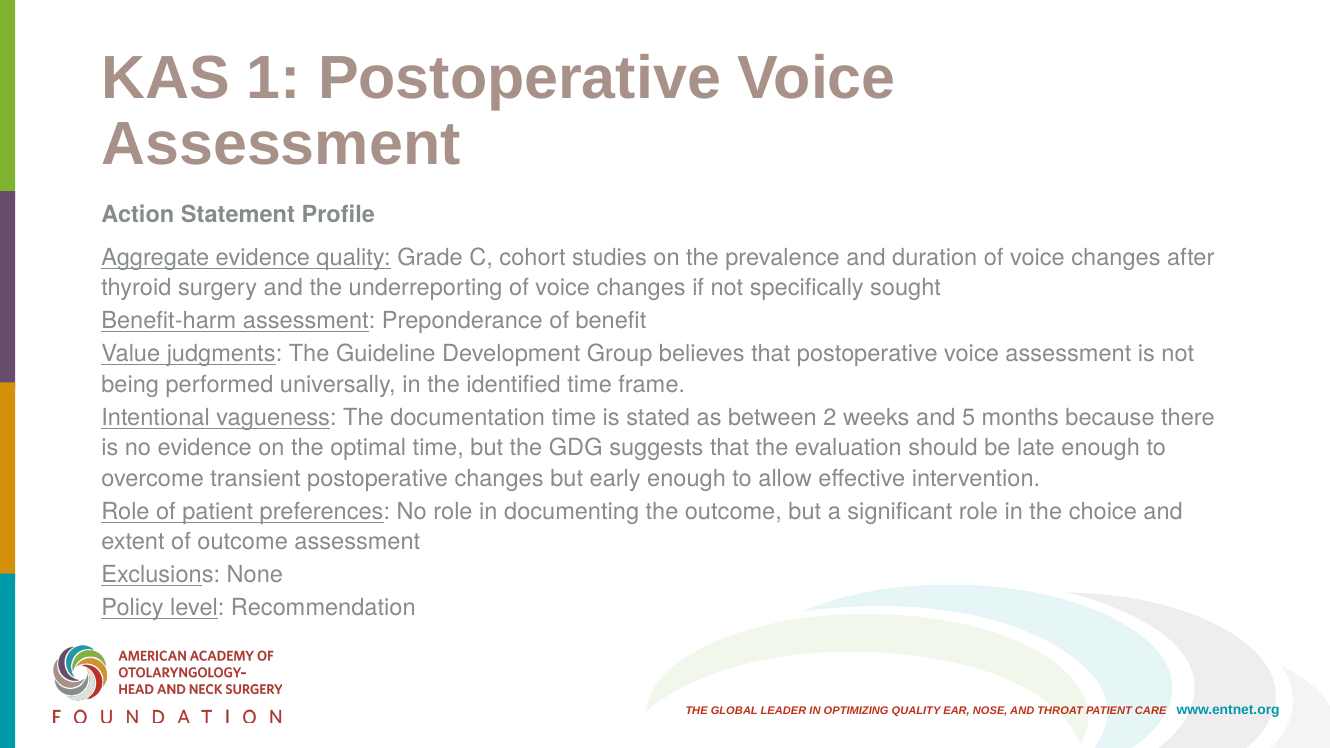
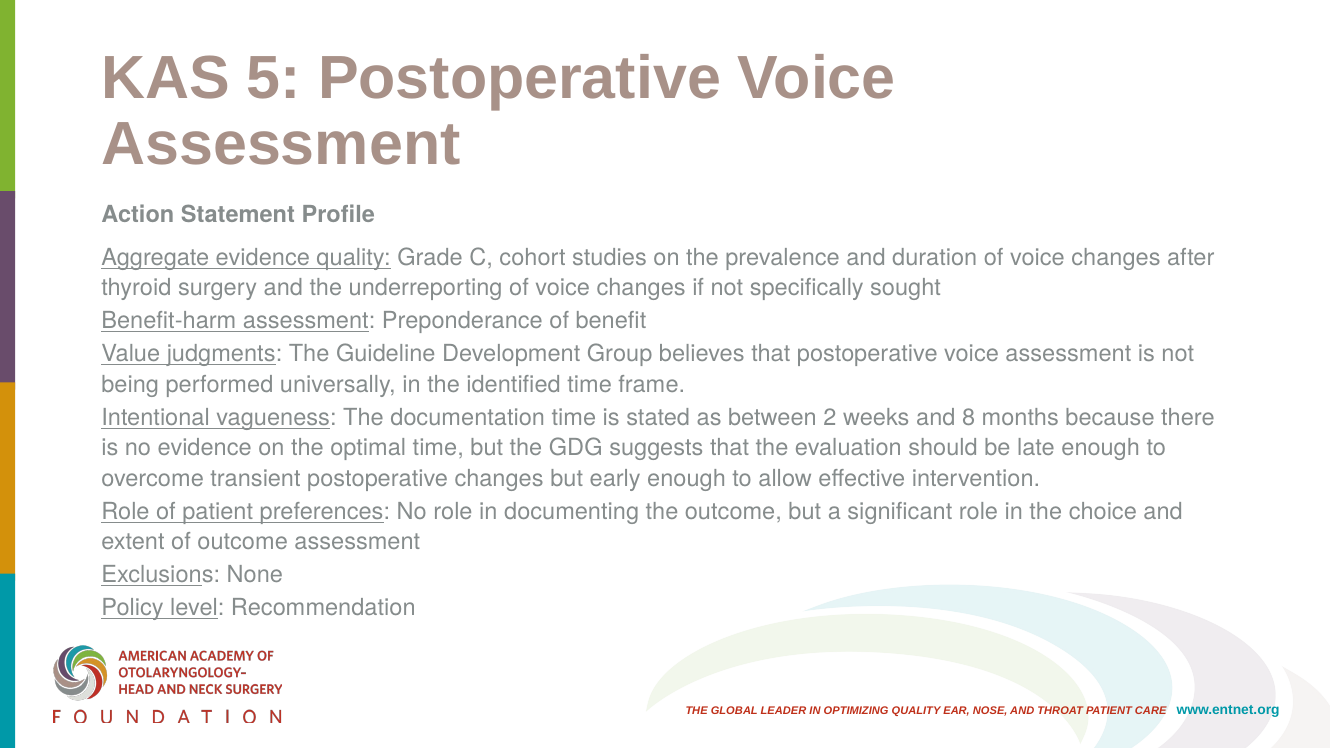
1: 1 -> 5
5: 5 -> 8
